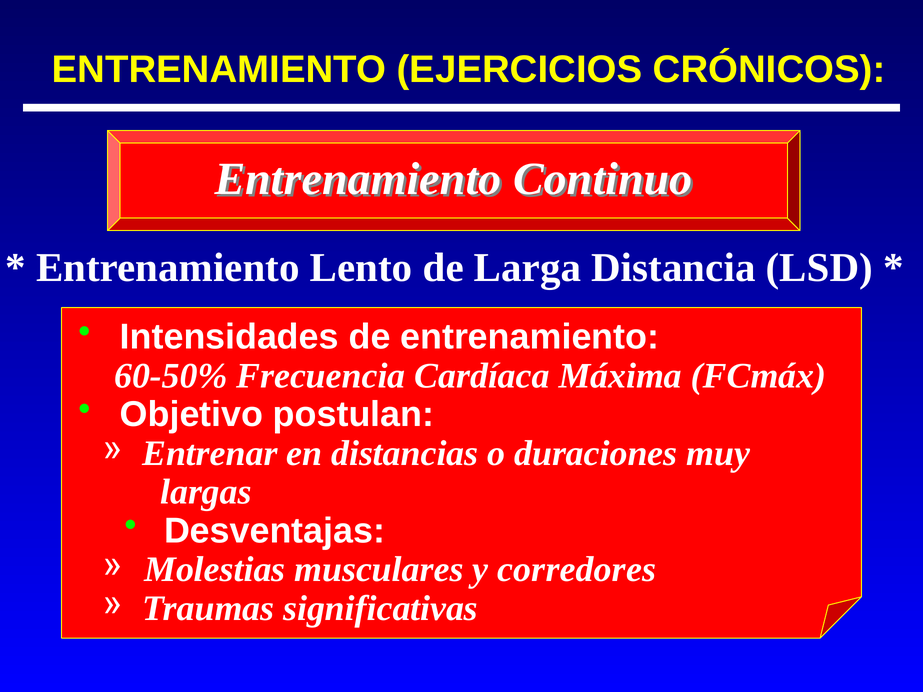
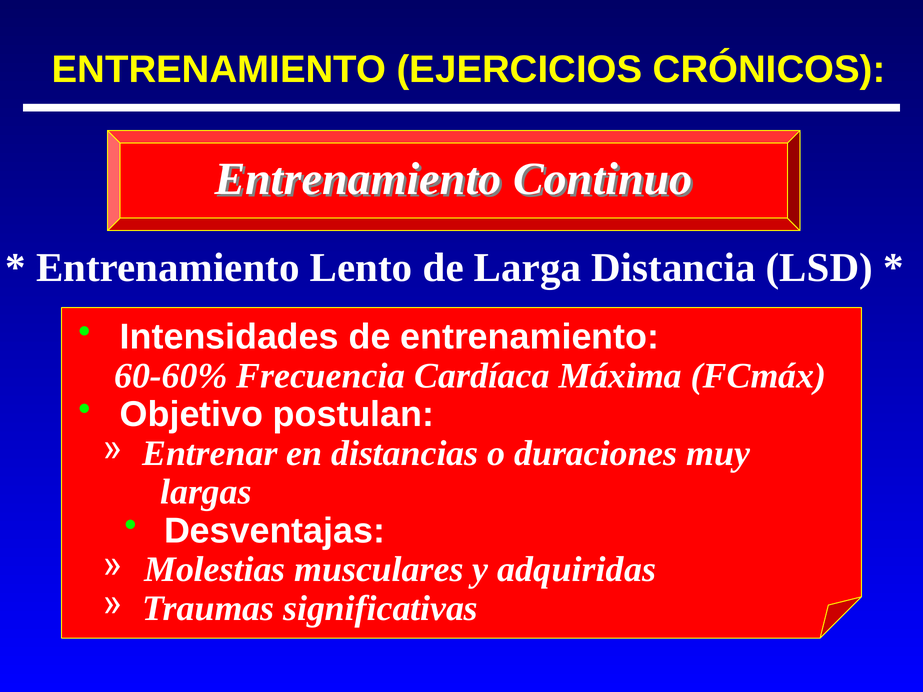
60-50%: 60-50% -> 60-60%
corredores: corredores -> adquiridas
